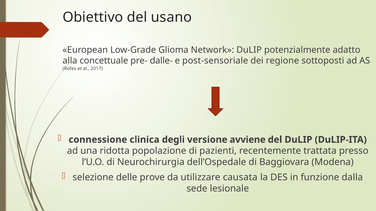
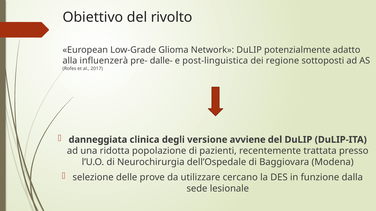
usano: usano -> rivolto
concettuale: concettuale -> influenzerà
post-sensoriale: post-sensoriale -> post-linguistica
connessione: connessione -> danneggiata
causata: causata -> cercano
